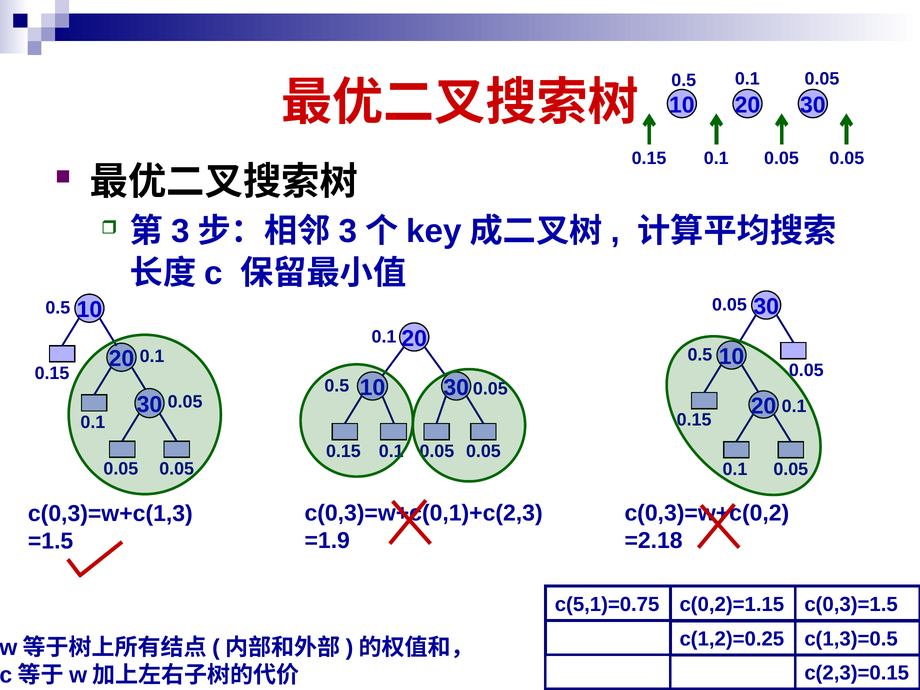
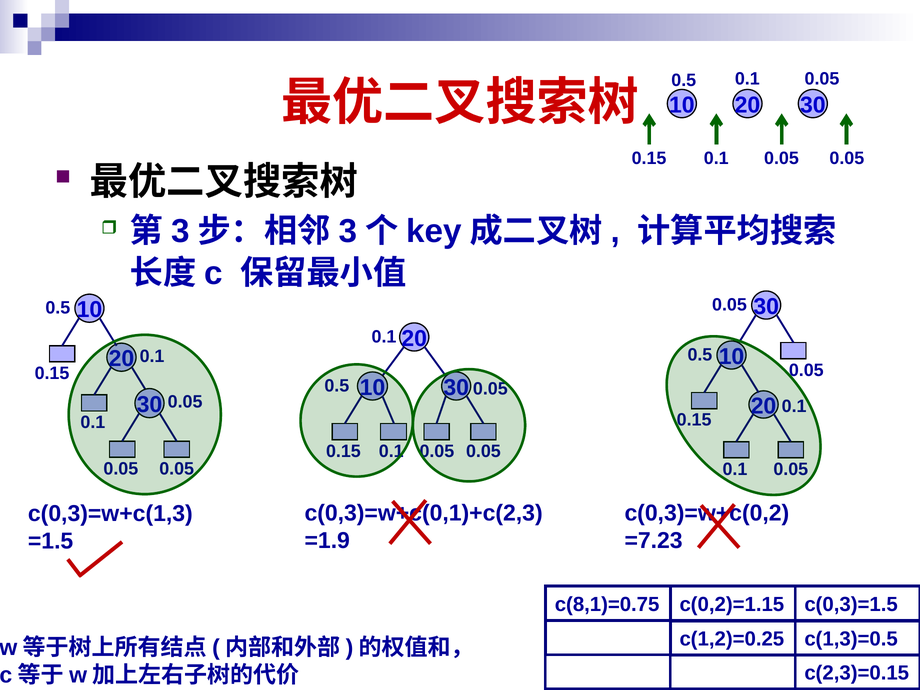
=2.18: =2.18 -> =7.23
c(5,1)=0.75: c(5,1)=0.75 -> c(8,1)=0.75
